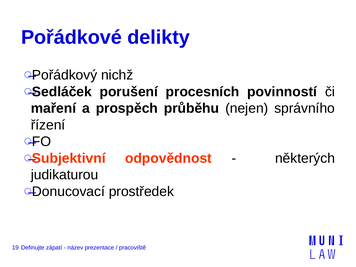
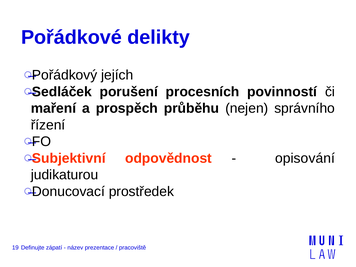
nichž: nichž -> jejích
některých: některých -> opisování
